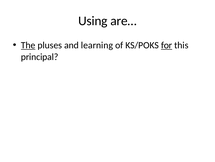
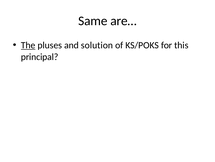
Using: Using -> Same
learning: learning -> solution
for underline: present -> none
